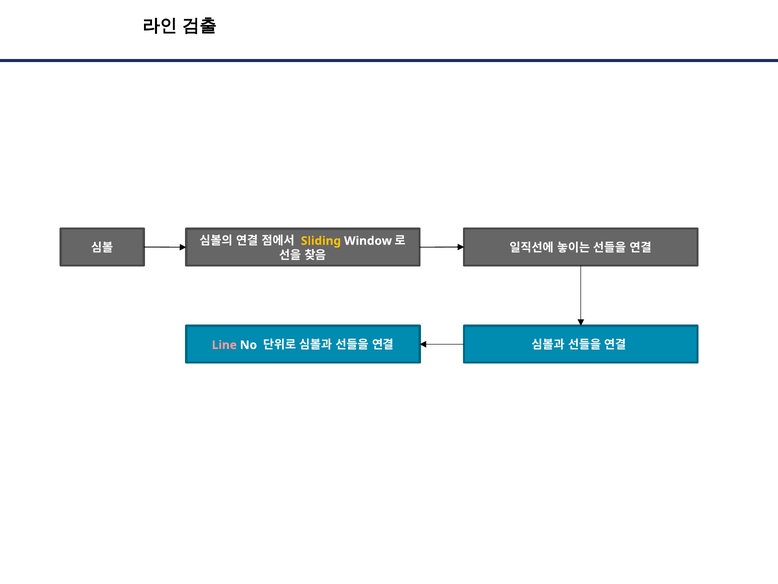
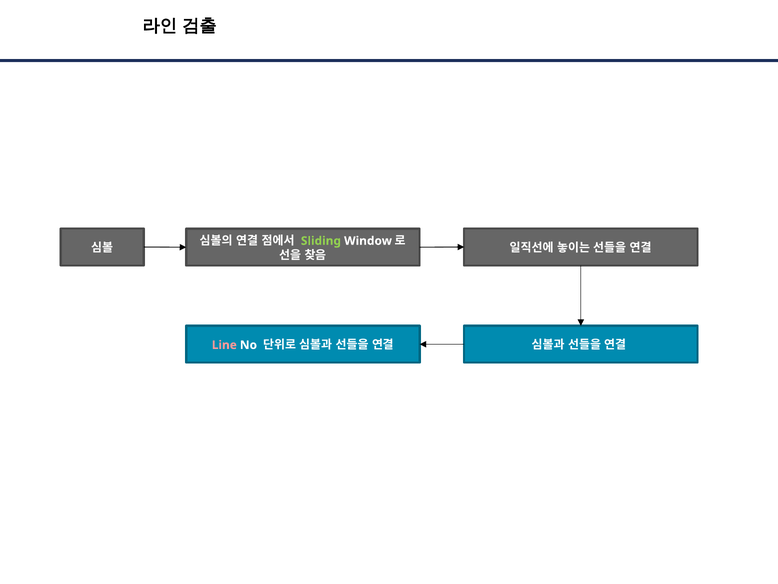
Sliding colour: yellow -> light green
